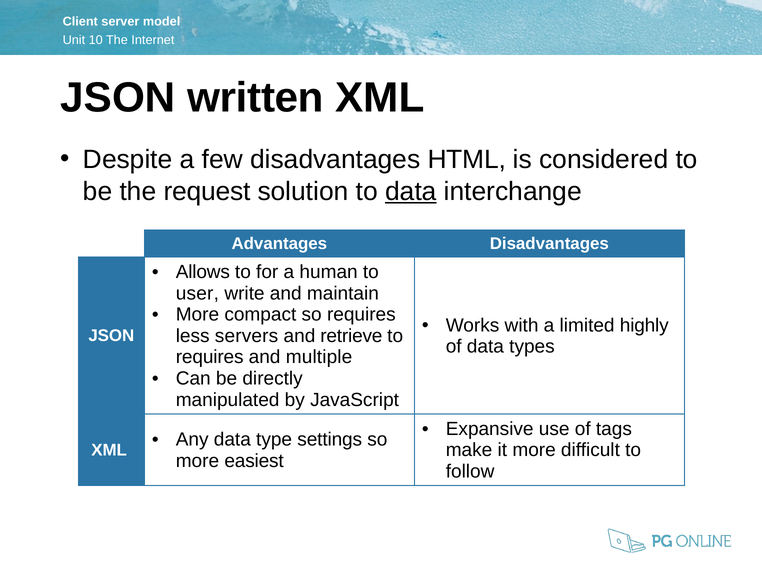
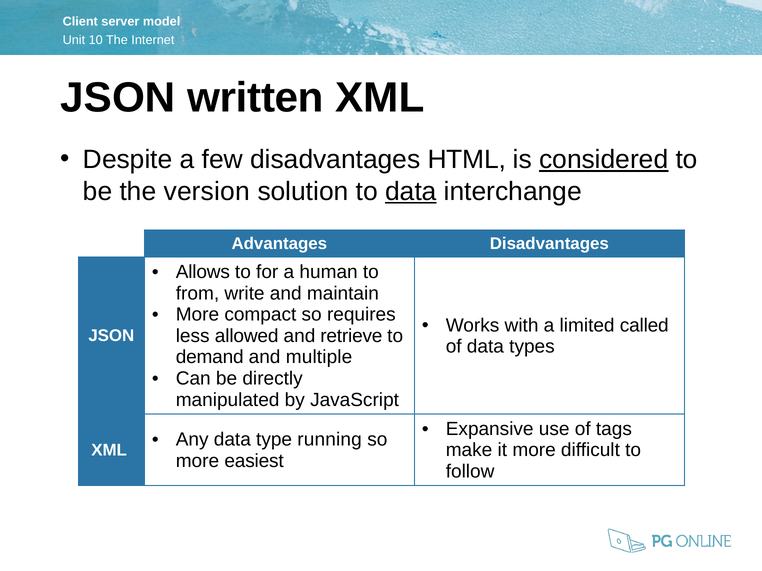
considered underline: none -> present
request: request -> version
user: user -> from
highly: highly -> called
servers: servers -> allowed
requires at (210, 357): requires -> demand
settings: settings -> running
